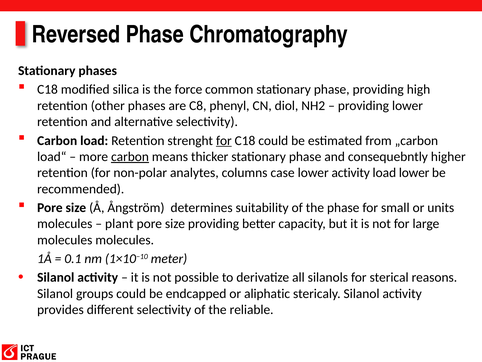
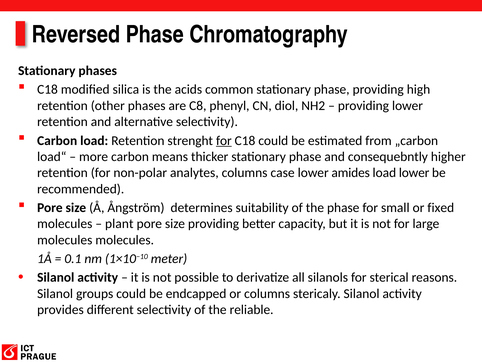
force: force -> acids
carbon at (130, 156) underline: present -> none
lower activity: activity -> amides
units: units -> fixed
or aliphatic: aliphatic -> columns
